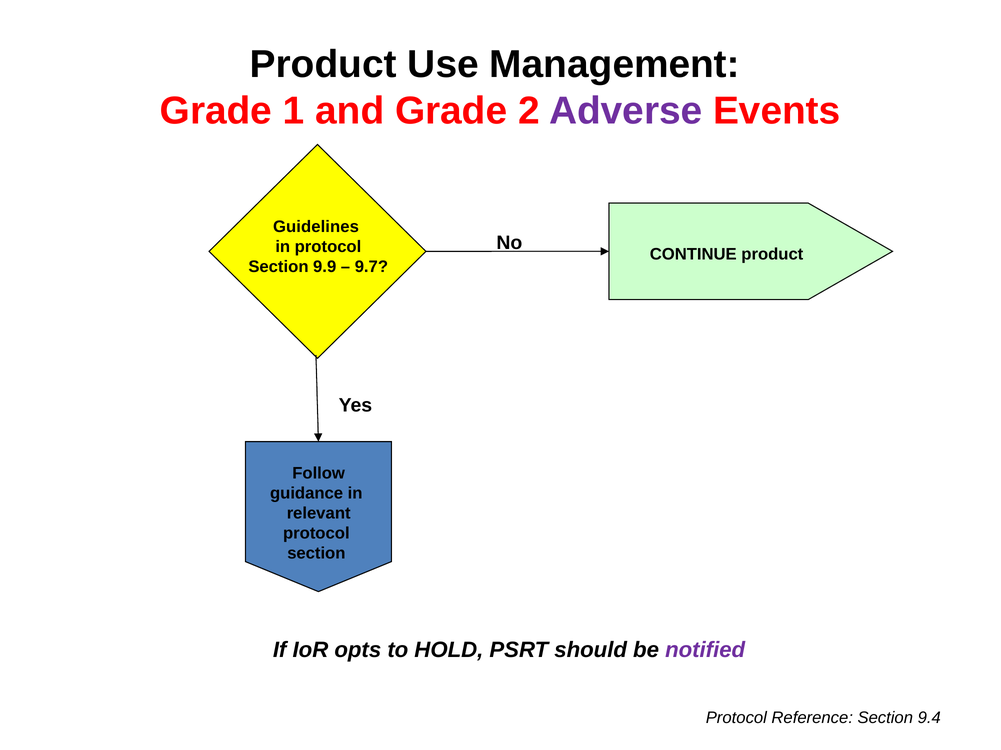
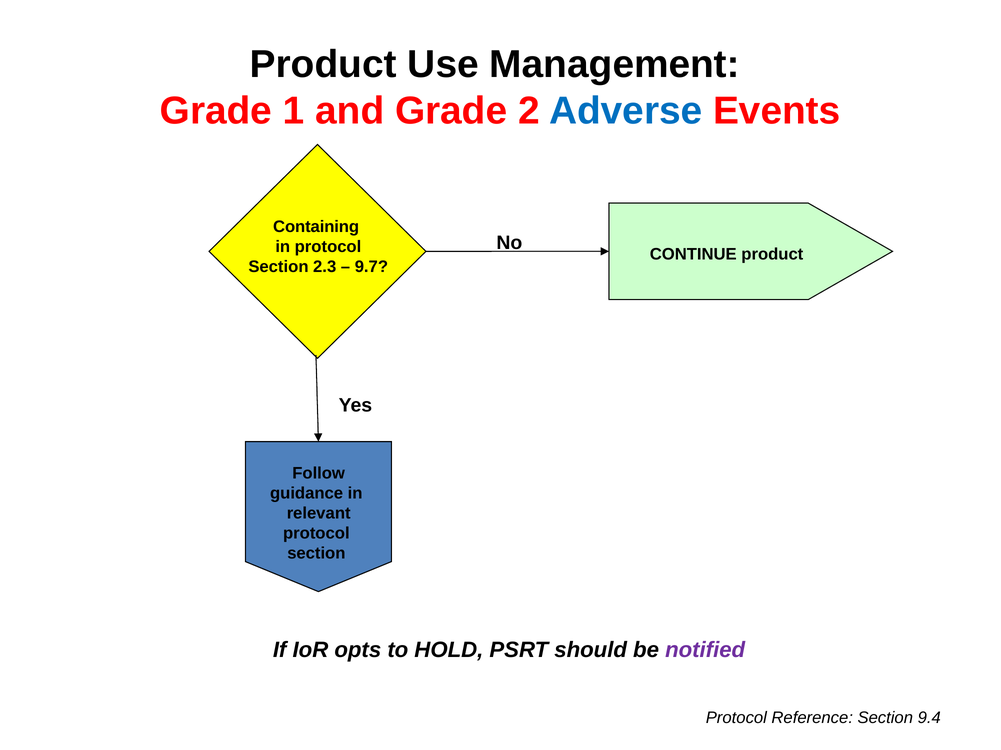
Adverse colour: purple -> blue
Guidelines: Guidelines -> Containing
9.9: 9.9 -> 2.3
